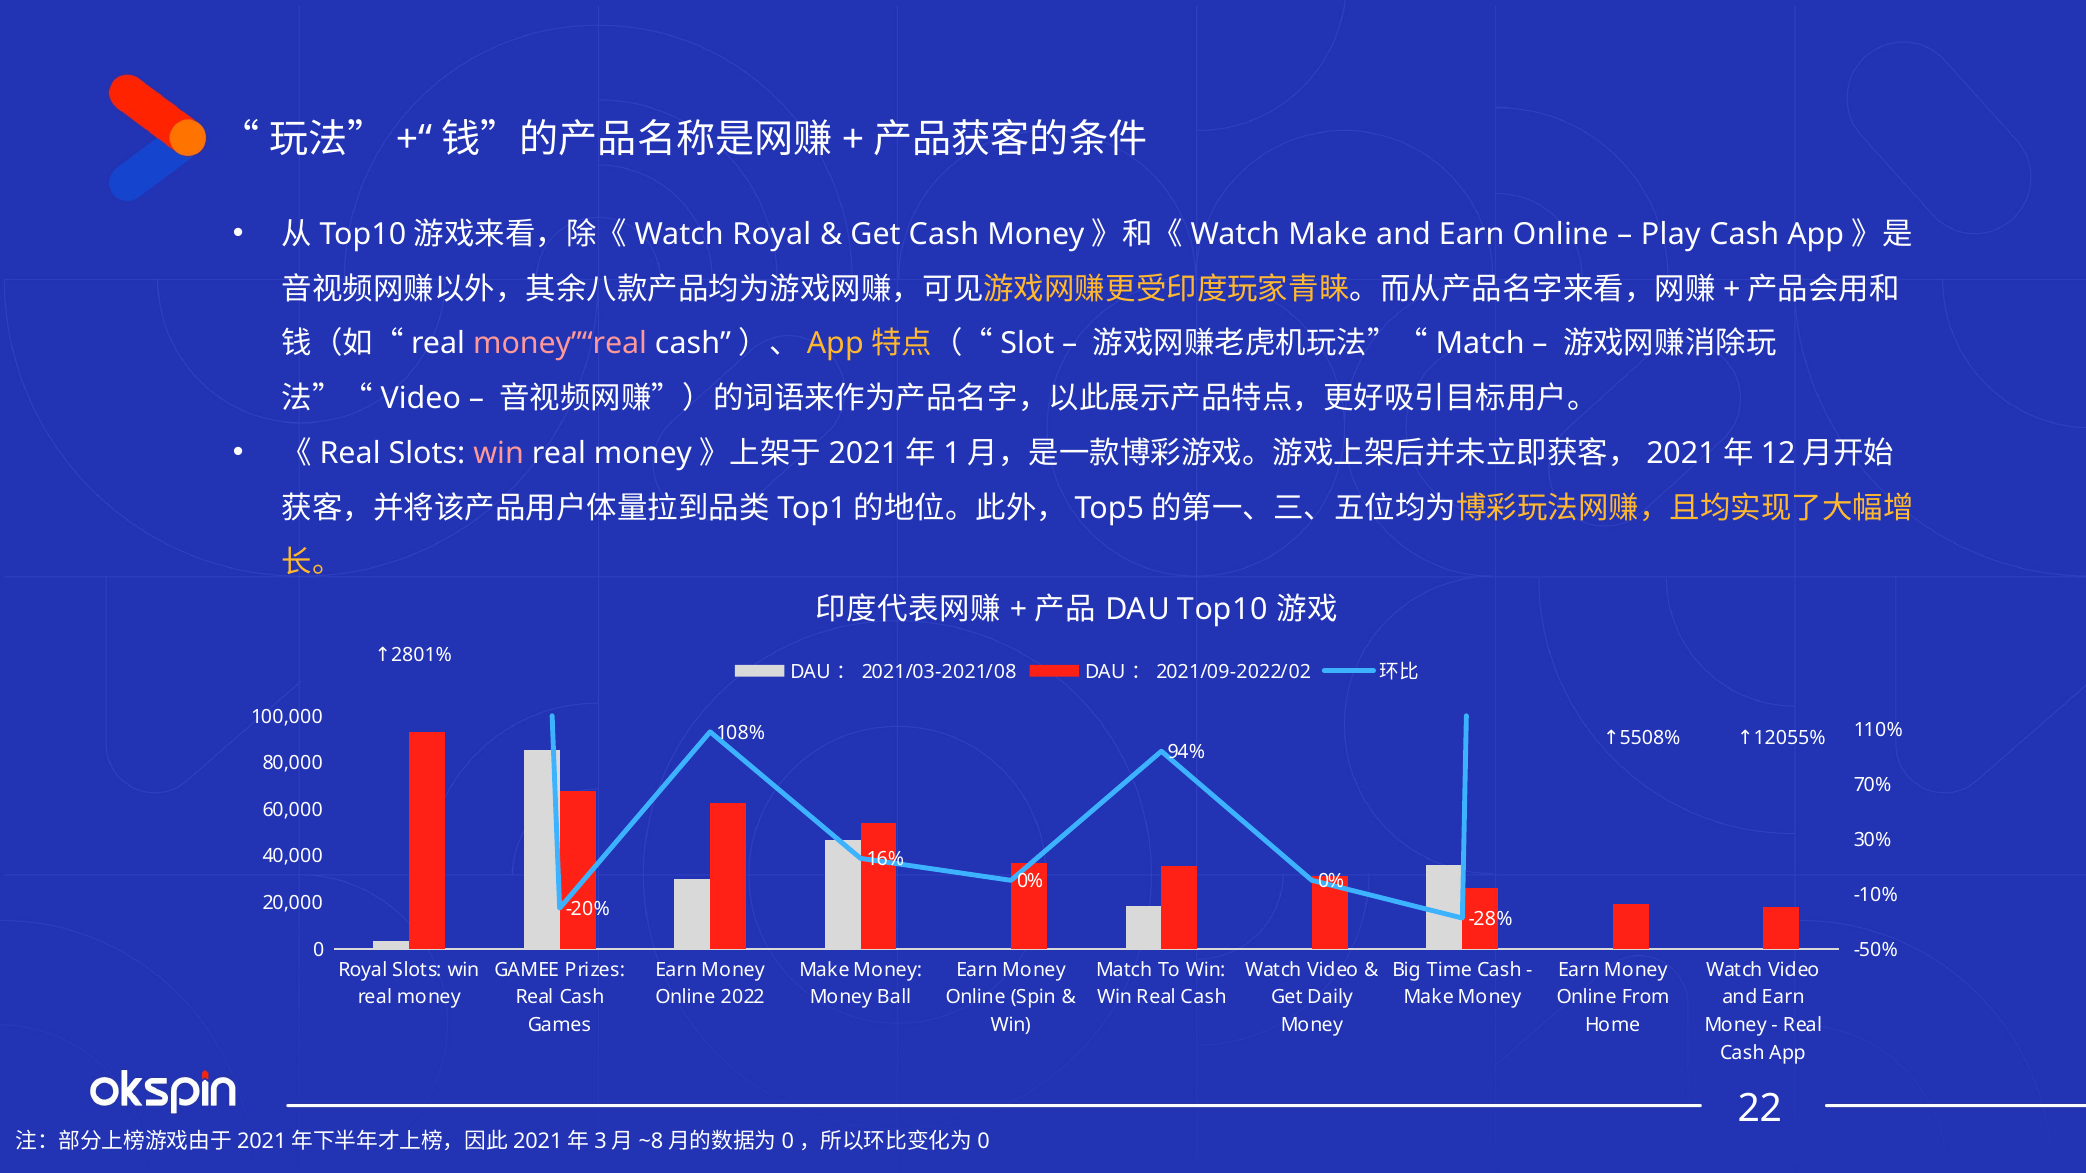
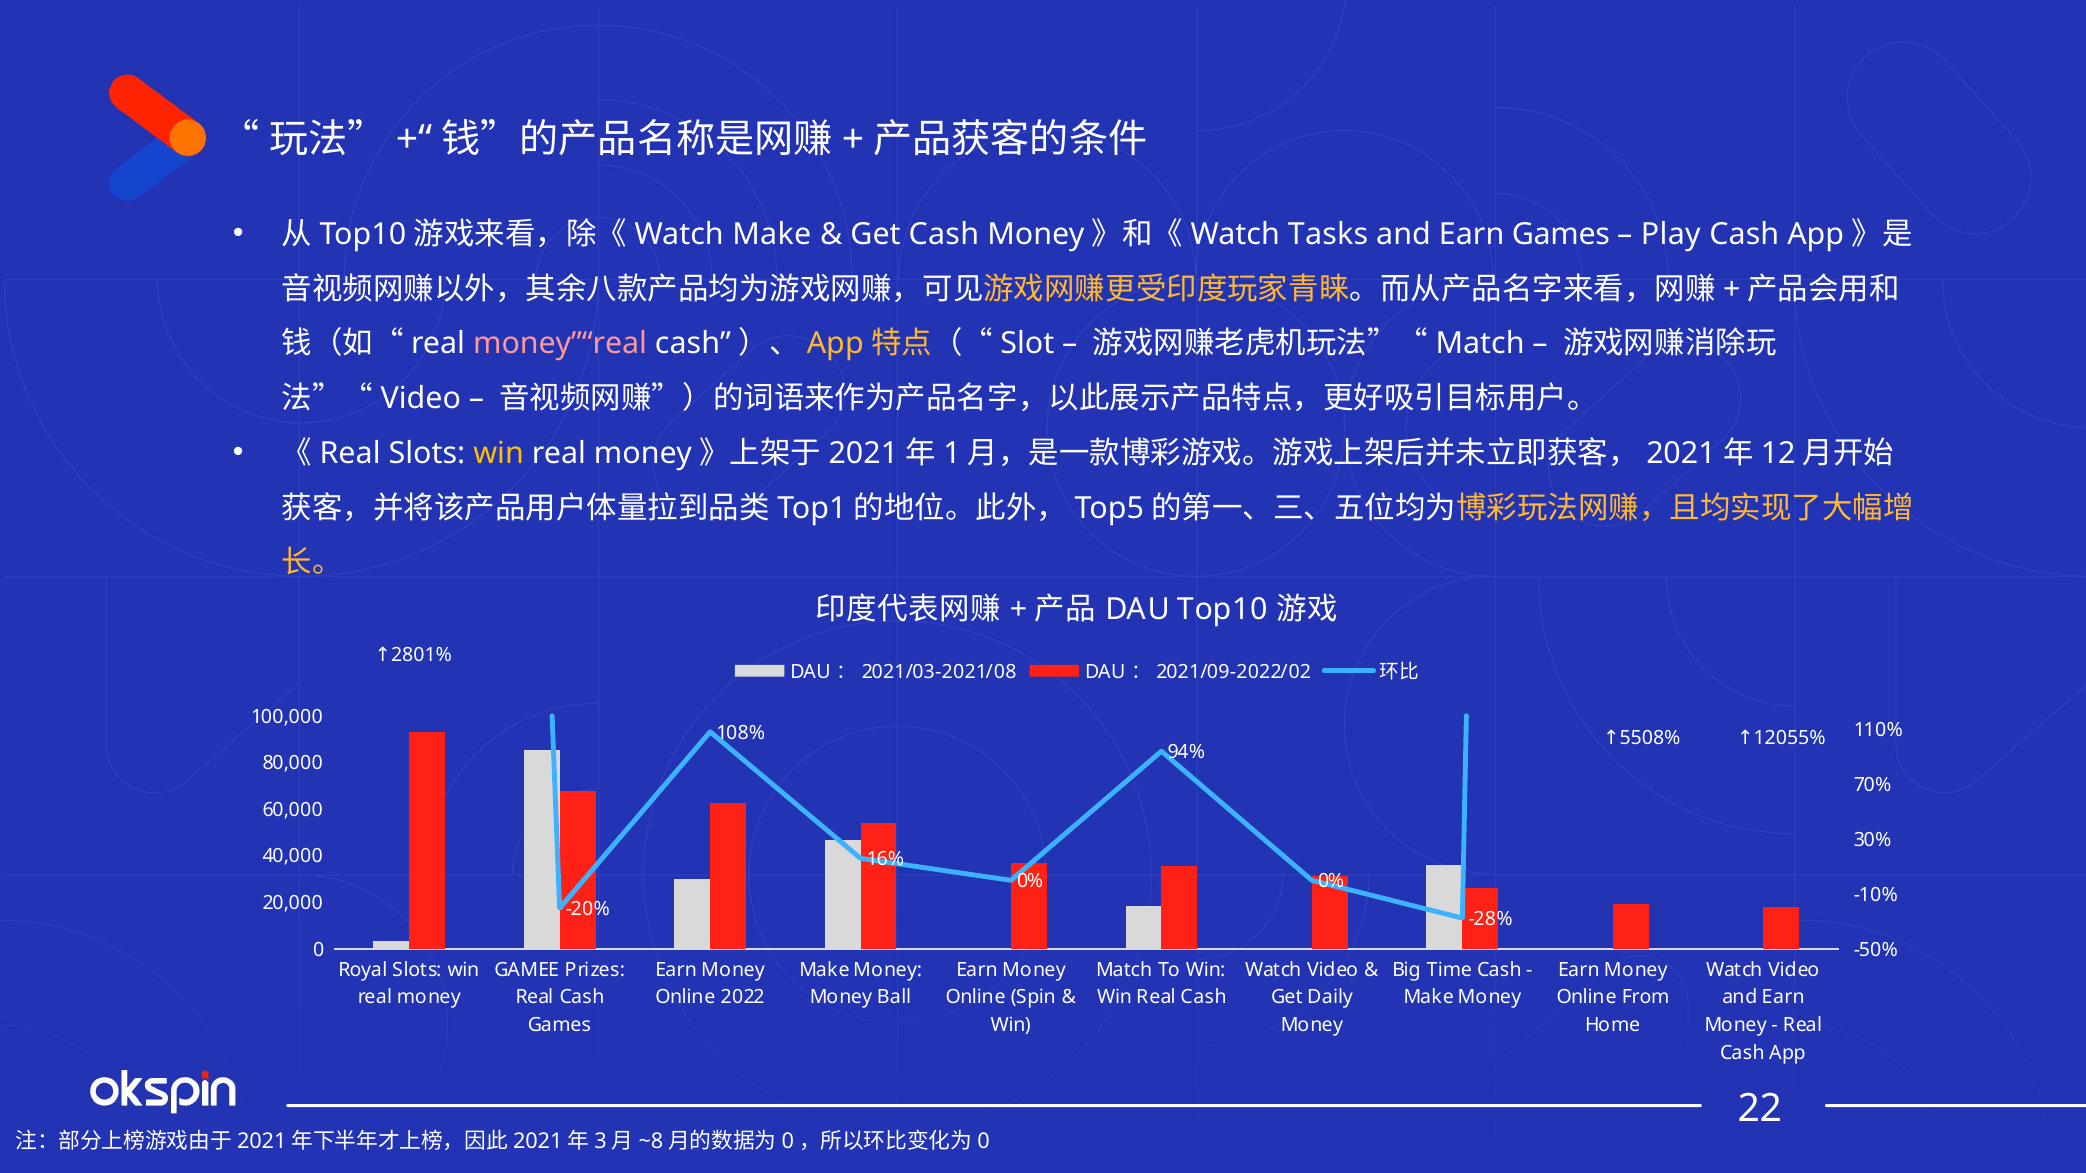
Royal at (772, 234): Royal -> Make
Make at (1328, 234): Make -> Tasks
Earn Online: Online -> Games
win at (499, 453) colour: pink -> yellow
